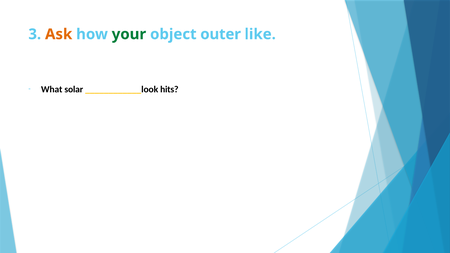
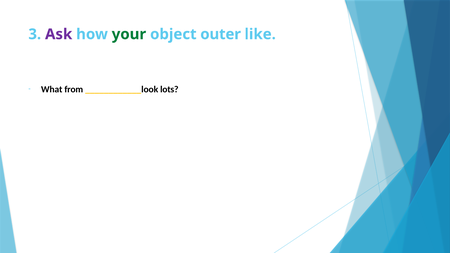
Ask colour: orange -> purple
solar: solar -> from
hits: hits -> lots
